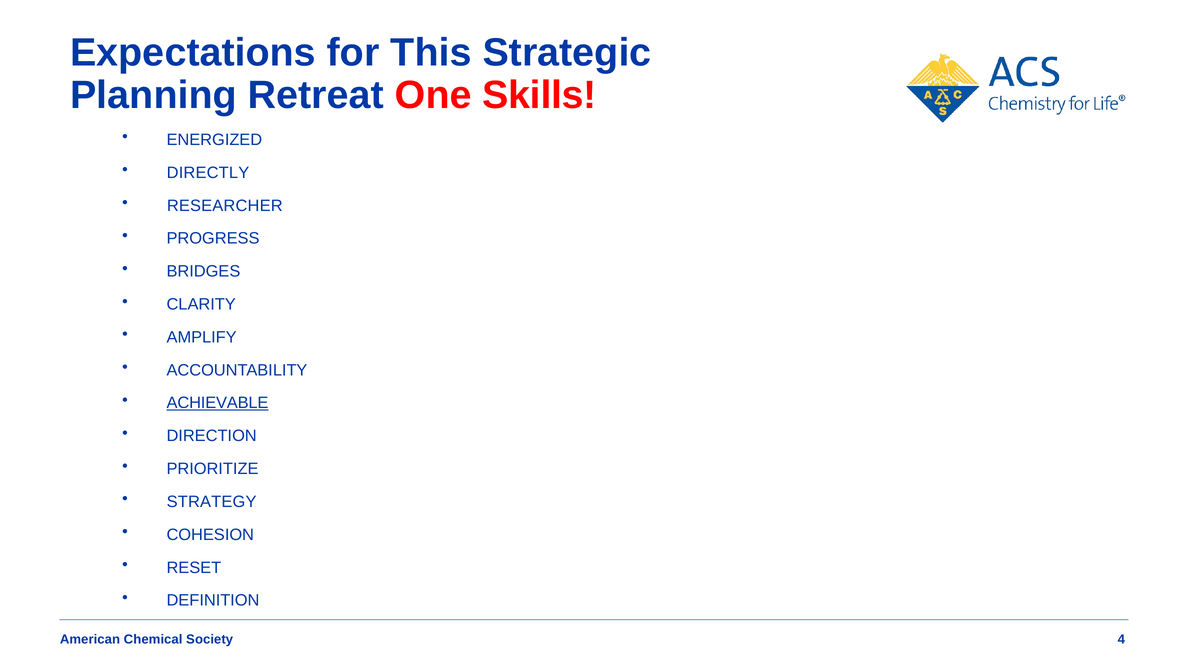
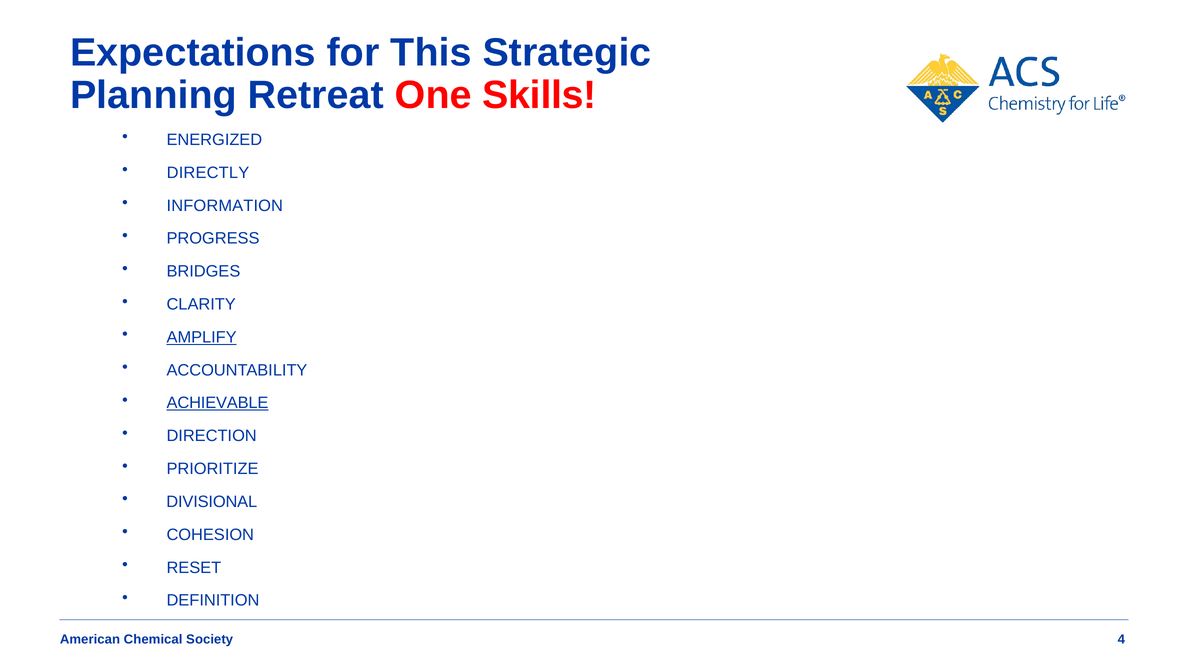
RESEARCHER: RESEARCHER -> INFORMATION
AMPLIFY underline: none -> present
STRATEGY: STRATEGY -> DIVISIONAL
